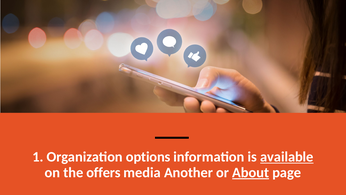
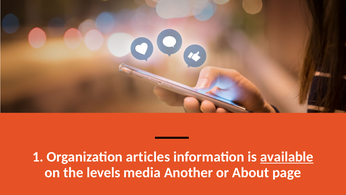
options: options -> articles
offers: offers -> levels
About underline: present -> none
